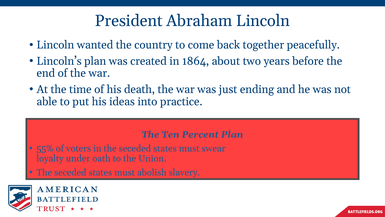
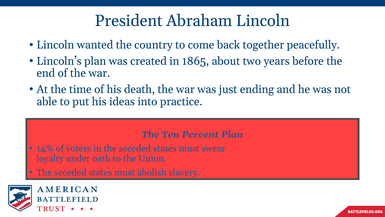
1864: 1864 -> 1865
55%: 55% -> 14%
